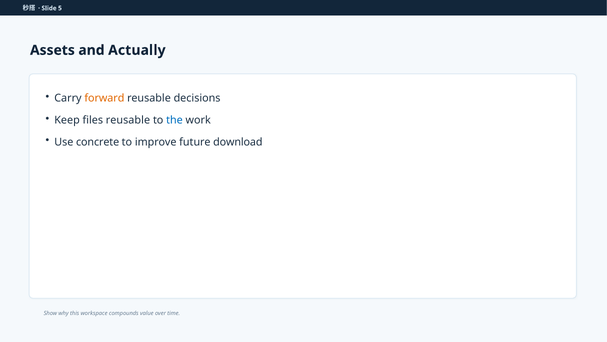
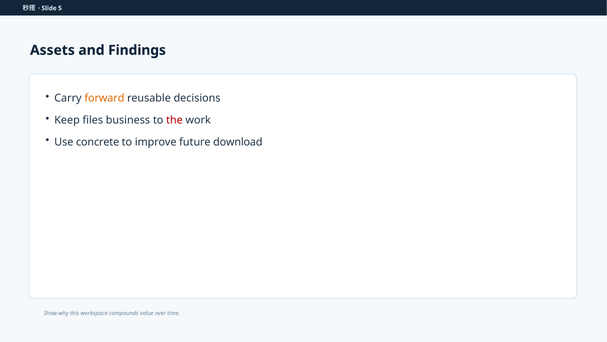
Actually: Actually -> Findings
files reusable: reusable -> business
the colour: blue -> red
